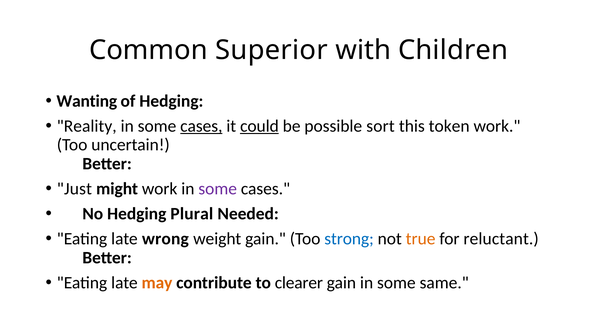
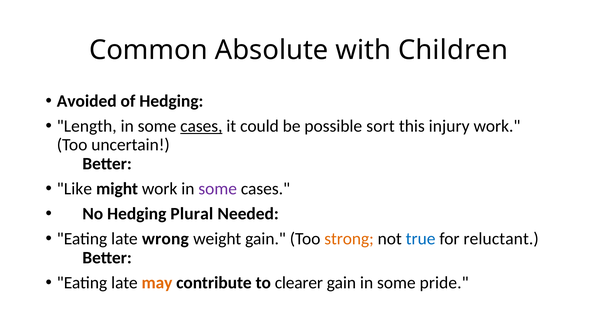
Superior: Superior -> Absolute
Wanting: Wanting -> Avoided
Reality: Reality -> Length
could underline: present -> none
token: token -> injury
Just: Just -> Like
strong colour: blue -> orange
true colour: orange -> blue
same: same -> pride
